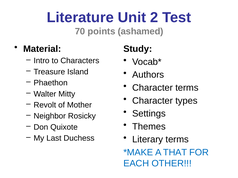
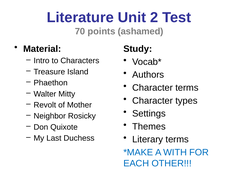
THAT: THAT -> WITH
